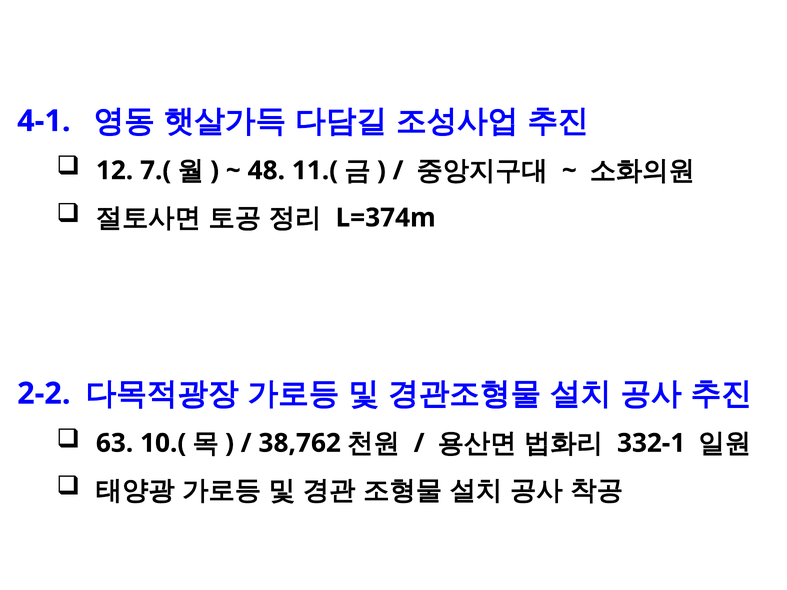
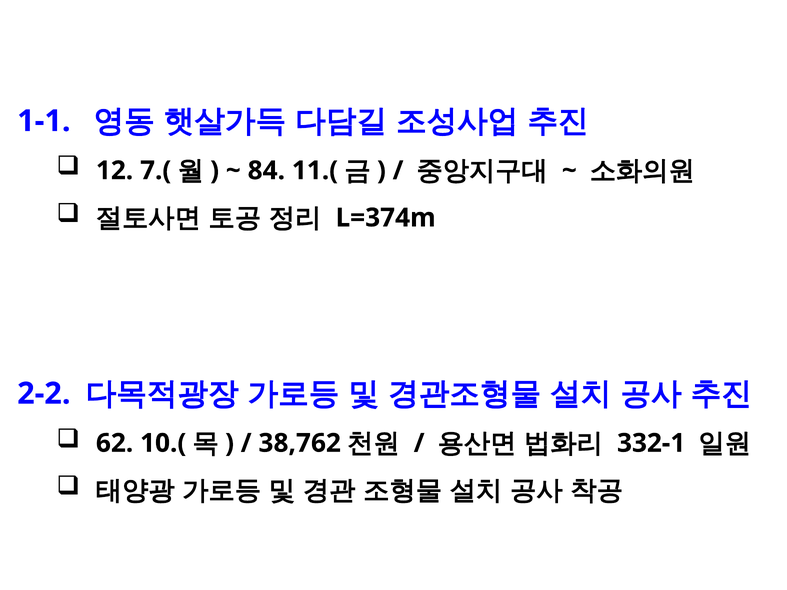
4-1: 4-1 -> 1-1
48: 48 -> 84
63: 63 -> 62
